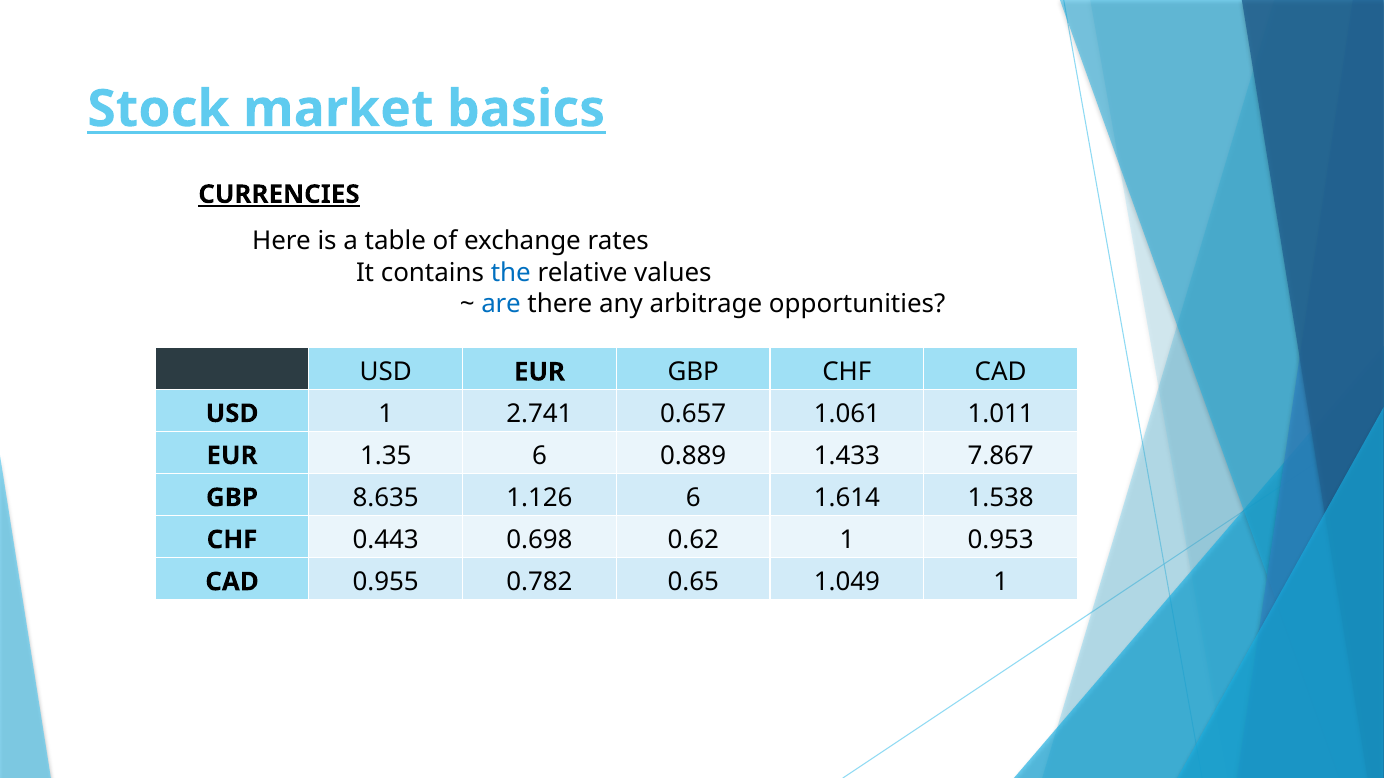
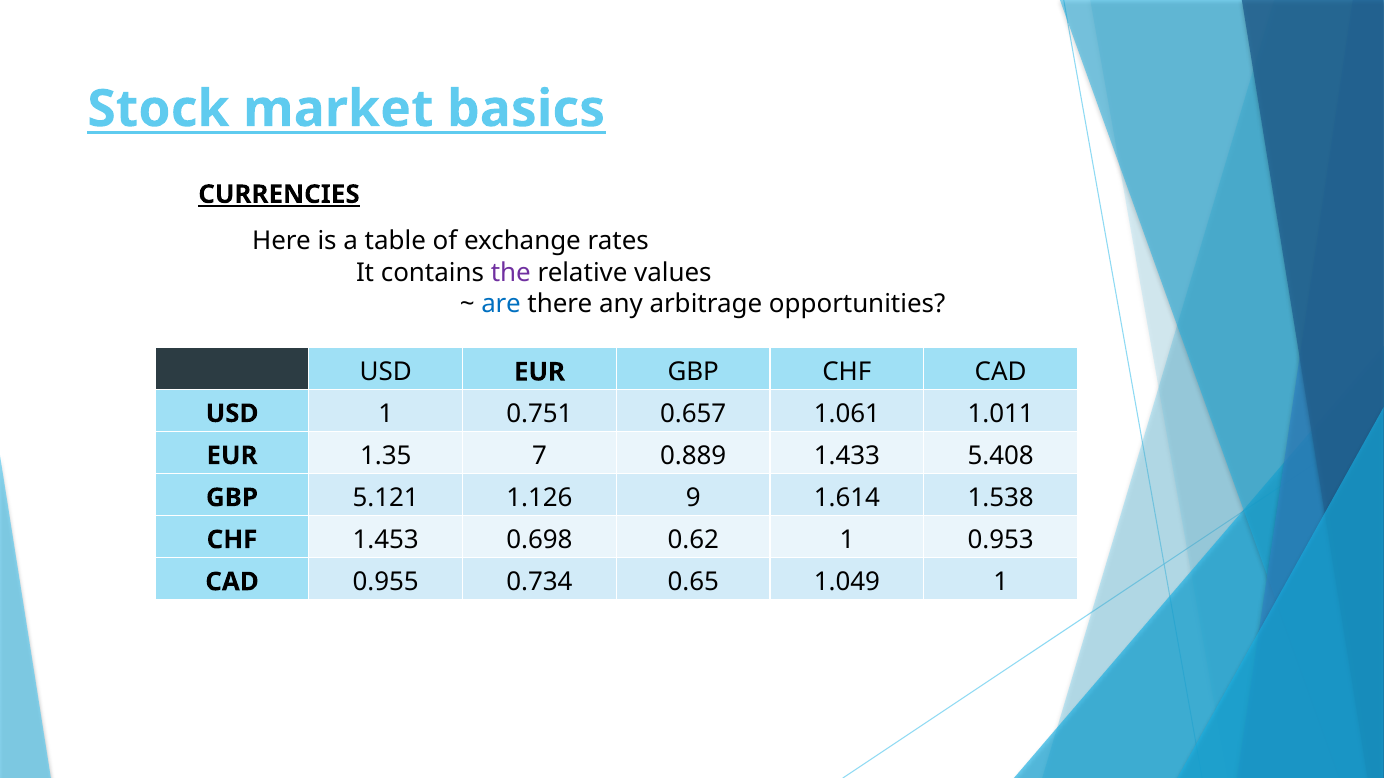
the colour: blue -> purple
2.741: 2.741 -> 0.751
1.35 6: 6 -> 7
7.867: 7.867 -> 5.408
8.635: 8.635 -> 5.121
1.126 6: 6 -> 9
0.443: 0.443 -> 1.453
0.782: 0.782 -> 0.734
